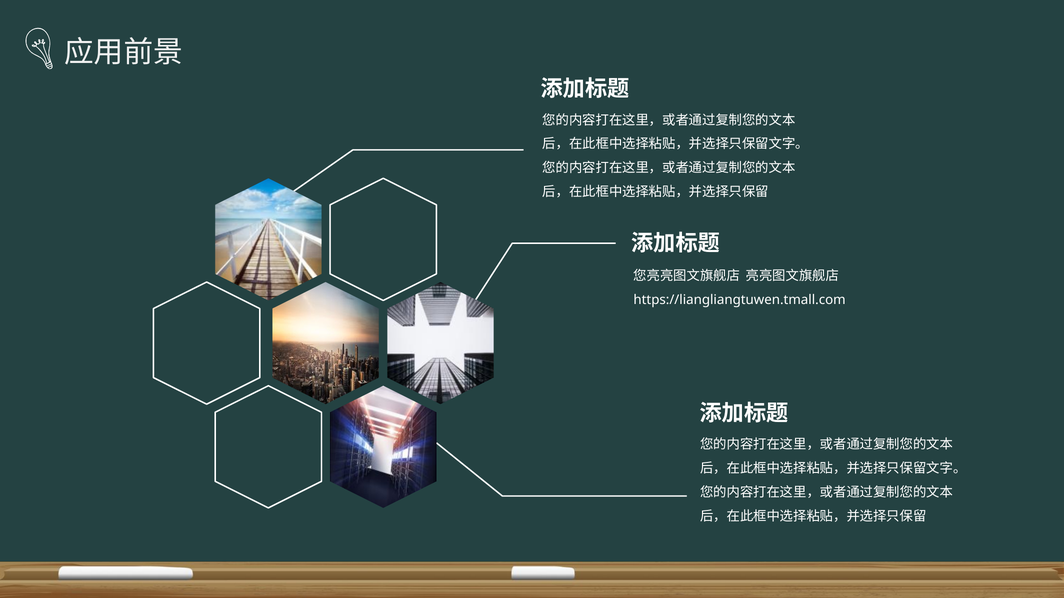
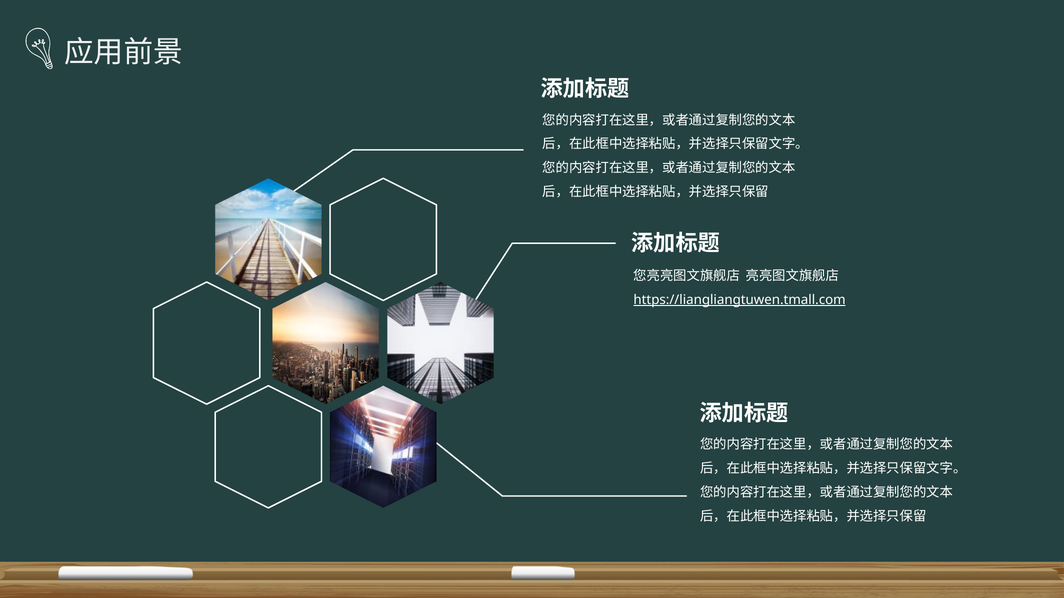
https://liangliangtuwen.tmall.com underline: none -> present
